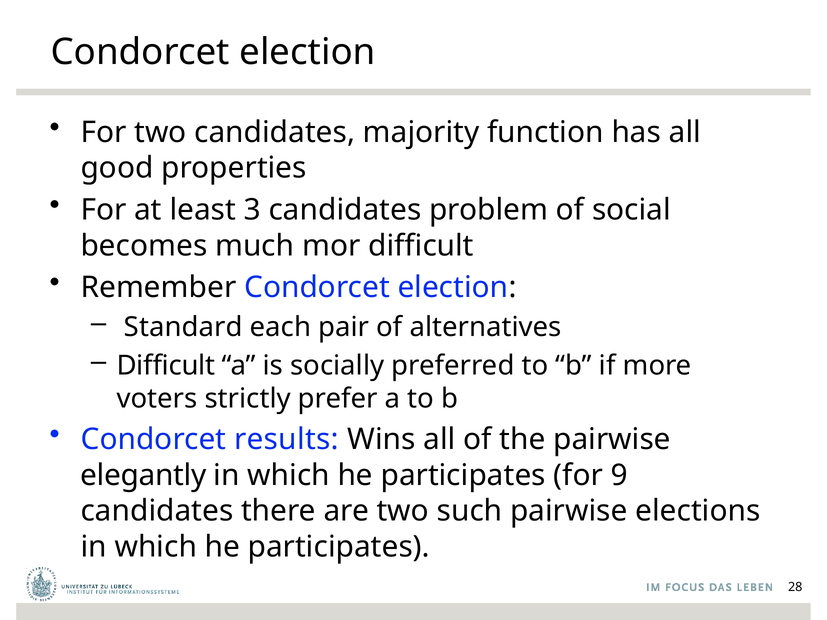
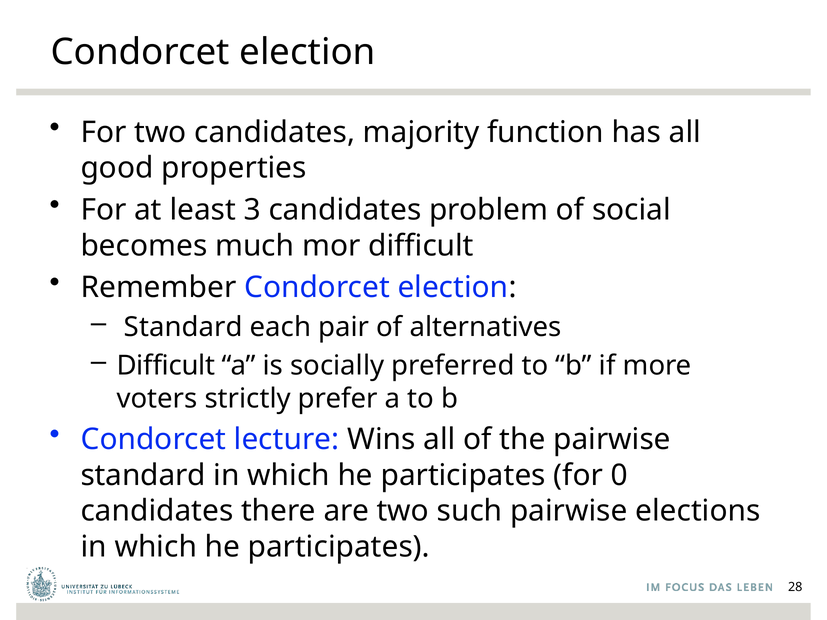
results: results -> lecture
elegantly at (143, 475): elegantly -> standard
9: 9 -> 0
